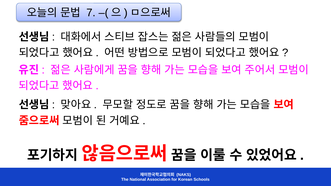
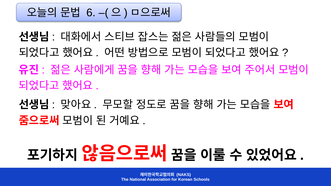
7: 7 -> 6
